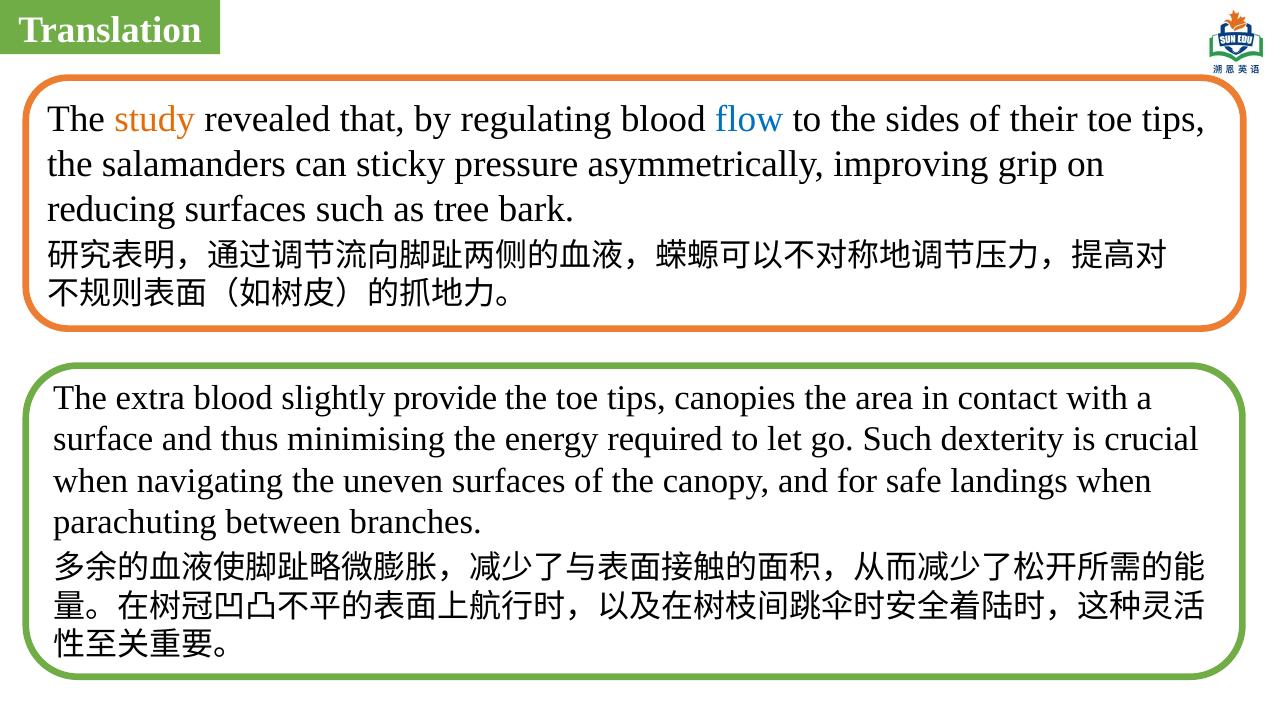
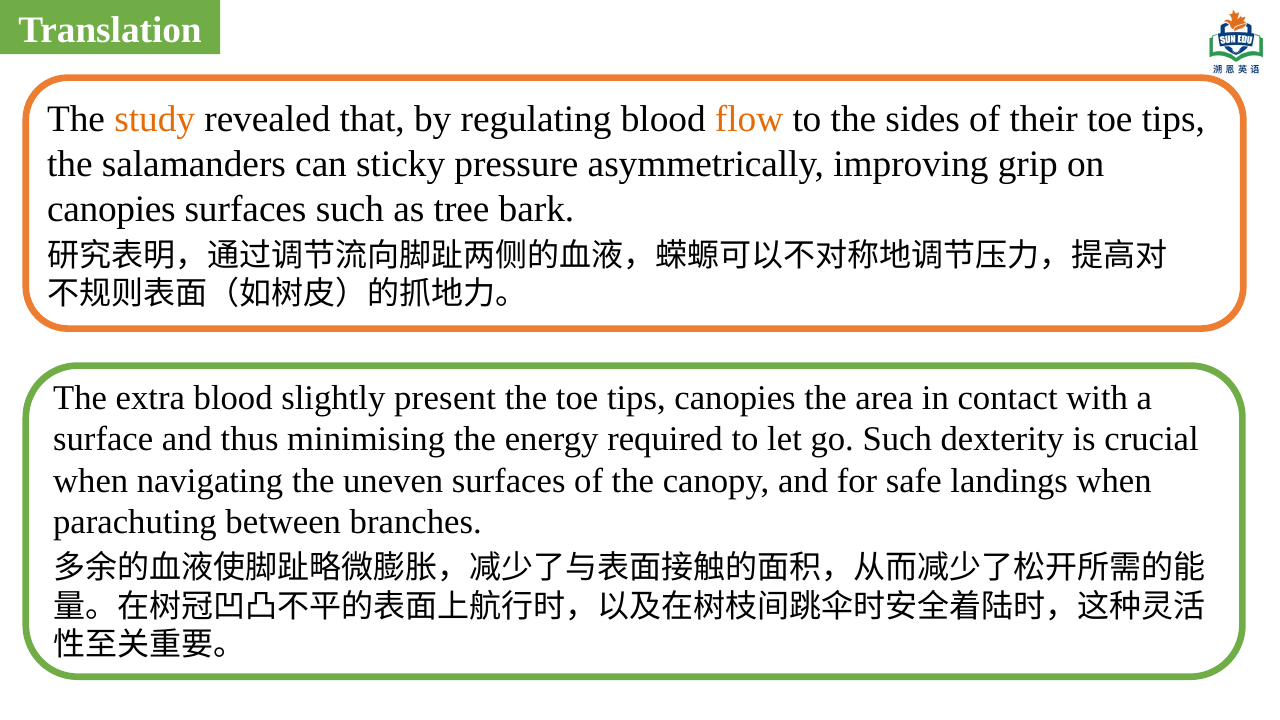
flow colour: blue -> orange
reducing at (111, 209): reducing -> canopies
provide: provide -> present
